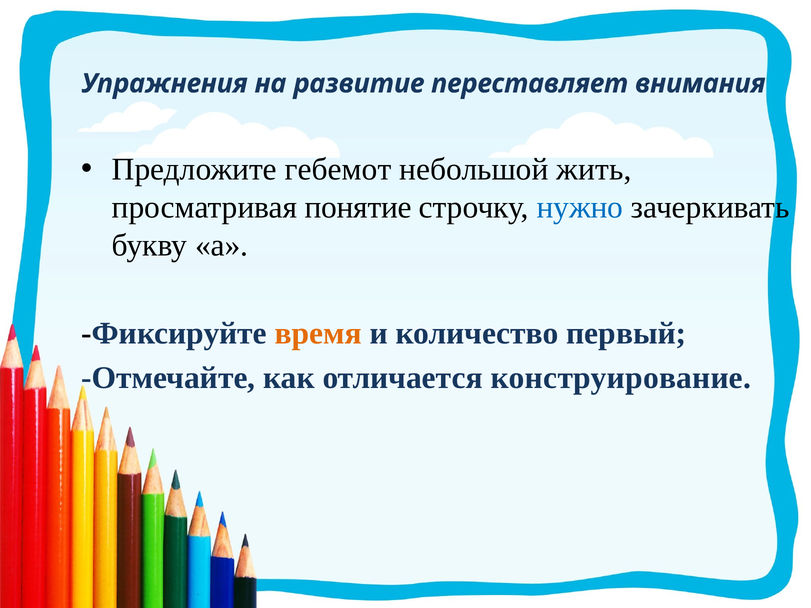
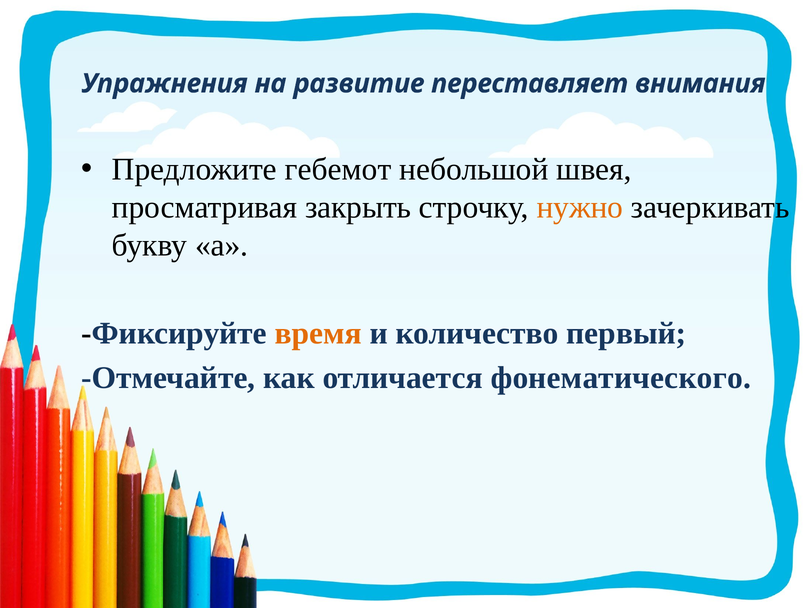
жить: жить -> швея
понятие: понятие -> закрыть
нужно colour: blue -> orange
конструирование: конструирование -> фонематического
